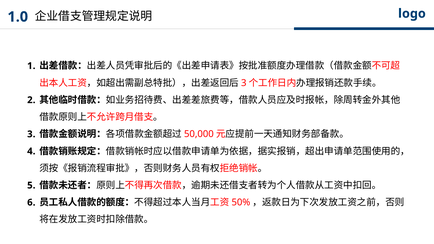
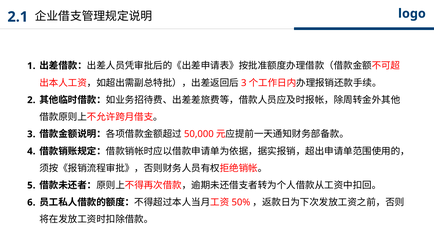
1.0: 1.0 -> 2.1
